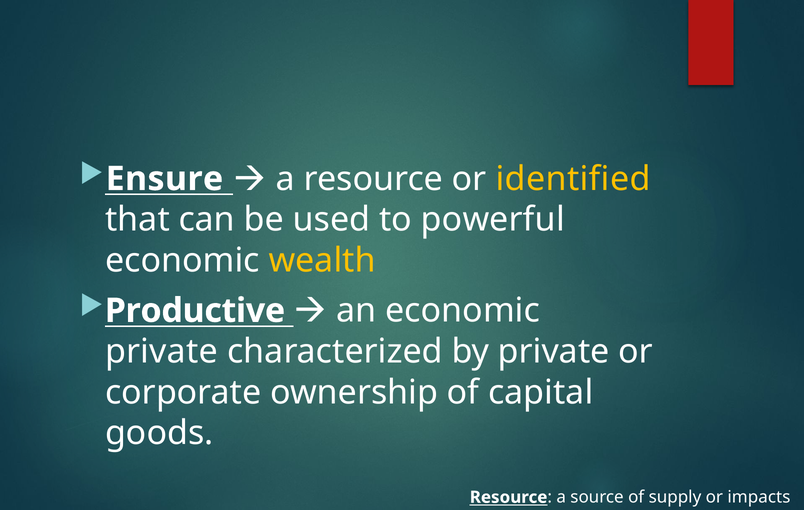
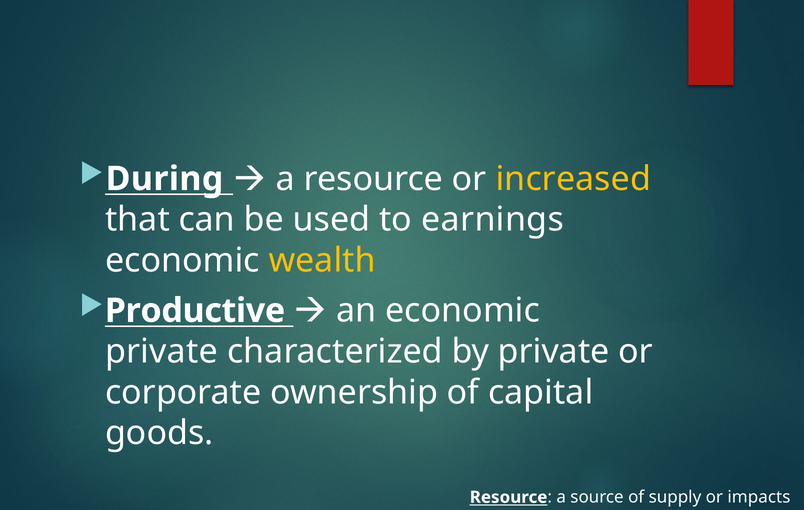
Ensure: Ensure -> During
identified: identified -> increased
powerful: powerful -> earnings
